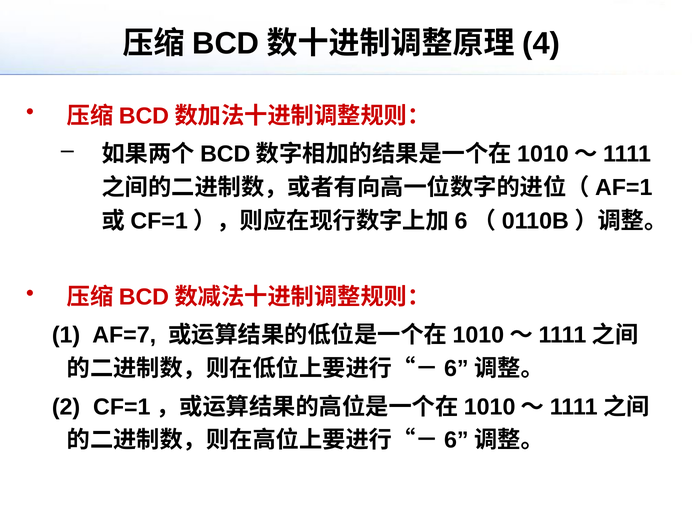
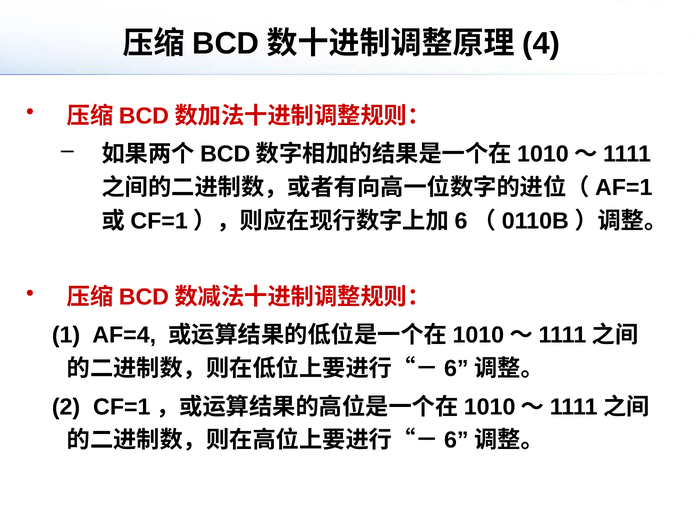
AF=7: AF=7 -> AF=4
